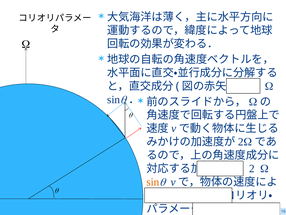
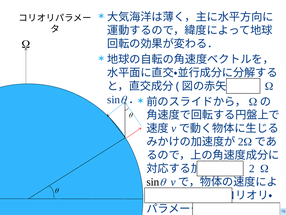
sin at (153, 182) colour: orange -> black
